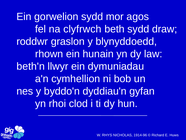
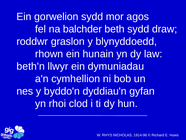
clyfrwch: clyfrwch -> balchder
